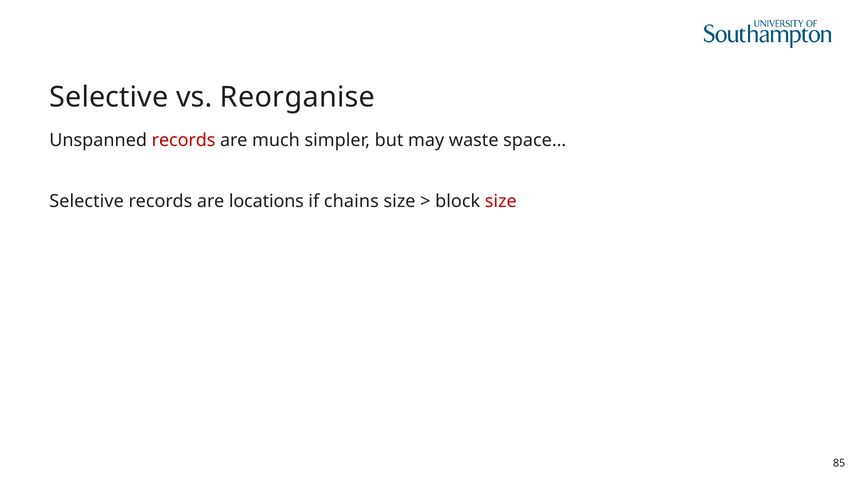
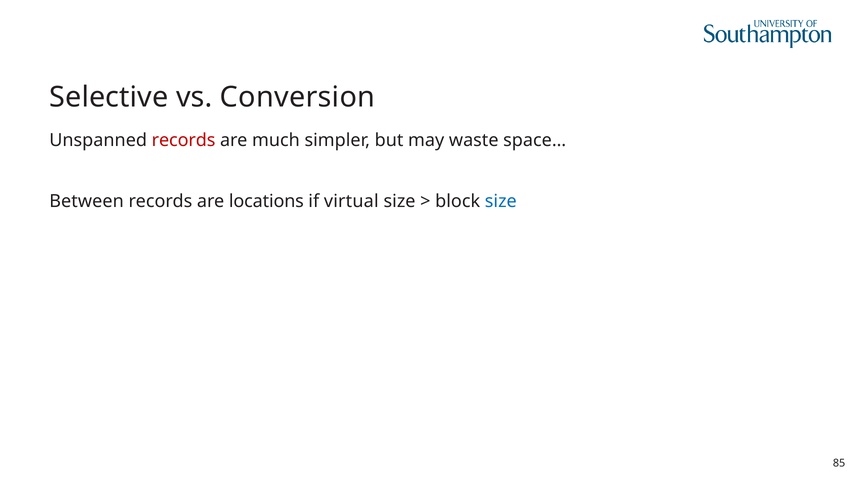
Reorganise: Reorganise -> Conversion
Selective at (87, 202): Selective -> Between
chains: chains -> virtual
size at (501, 202) colour: red -> blue
